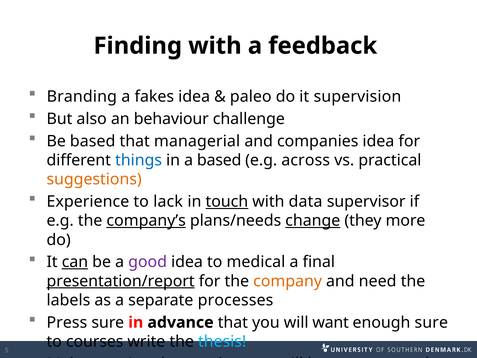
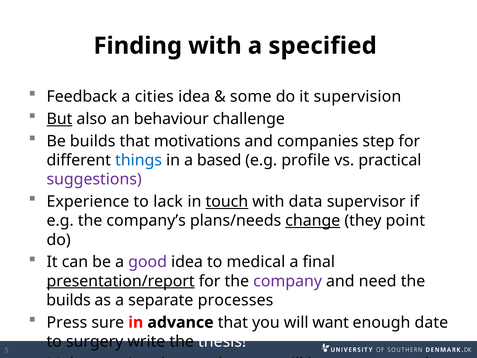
feedback: feedback -> specified
Branding: Branding -> Feedback
fakes: fakes -> cities
paleo: paleo -> some
But underline: none -> present
Be based: based -> builds
managerial: managerial -> motivations
companies idea: idea -> step
across: across -> profile
suggestions colour: orange -> purple
company’s underline: present -> none
more: more -> point
can underline: present -> none
company colour: orange -> purple
labels at (68, 300): labels -> builds
enough sure: sure -> date
courses: courses -> surgery
thesis colour: light blue -> white
